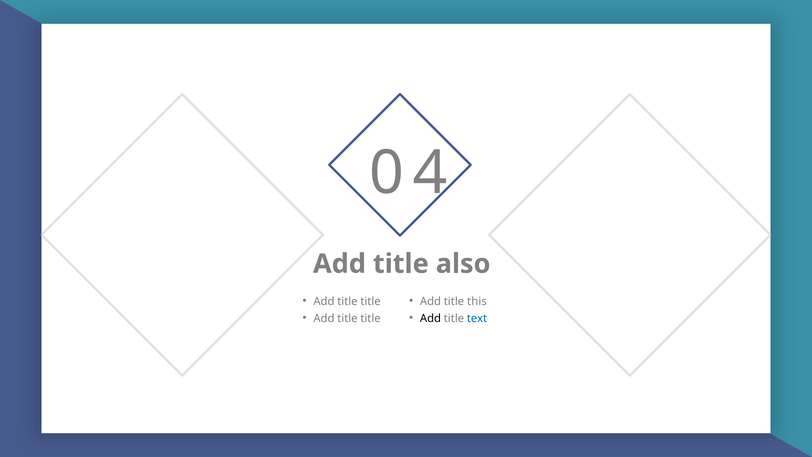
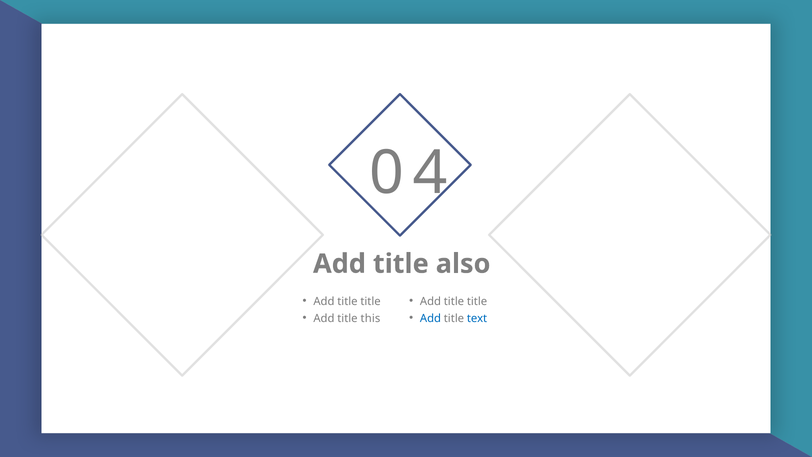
this at (477, 301): this -> title
title at (371, 318): title -> this
Add at (430, 318) colour: black -> blue
